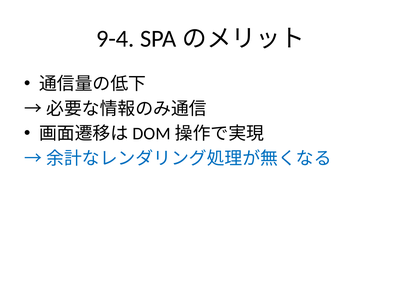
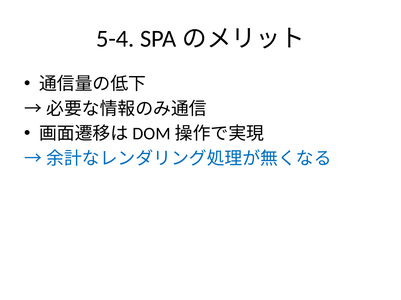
9-4: 9-4 -> 5-4
